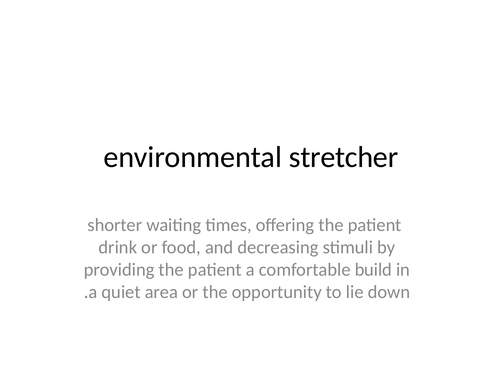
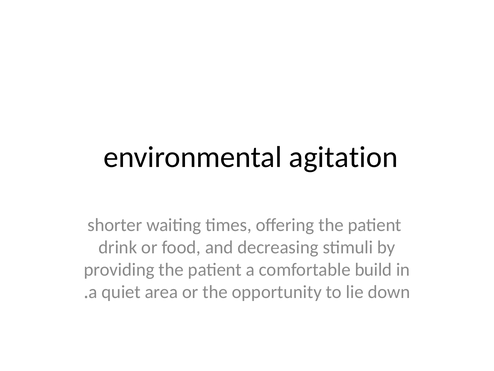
stretcher: stretcher -> agitation
